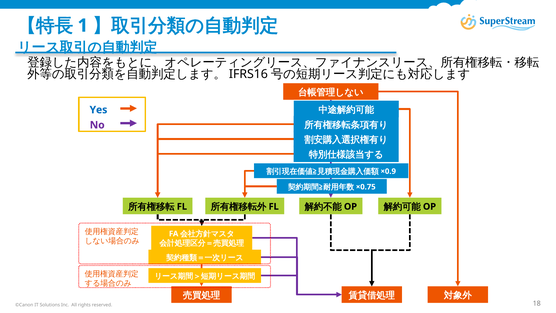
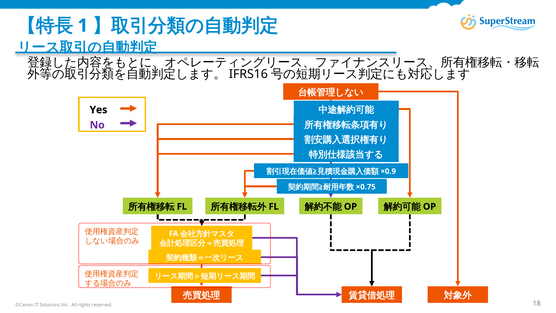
Yes colour: blue -> black
